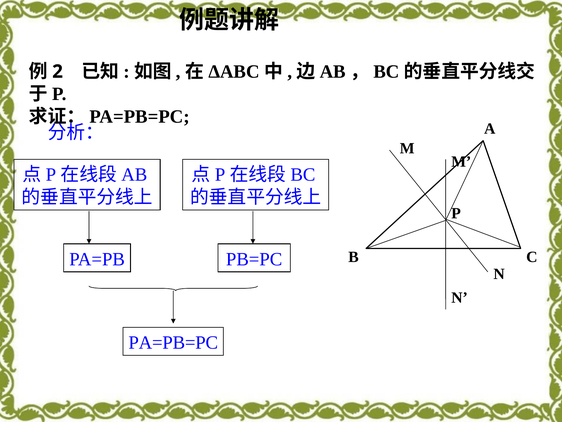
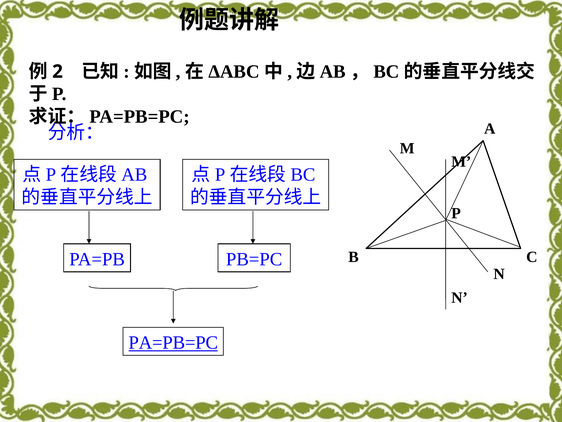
PA=PB=PC underline: none -> present
